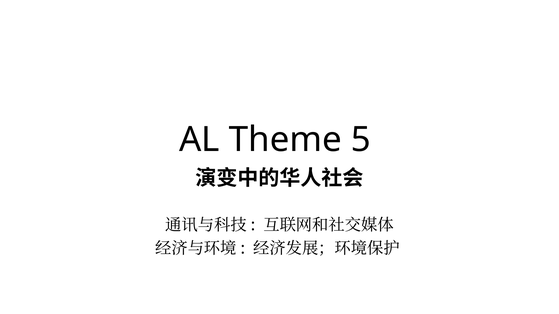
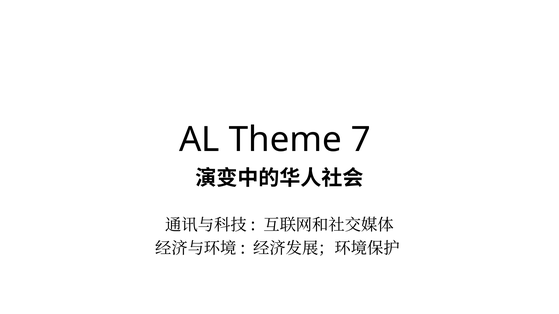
5: 5 -> 7
